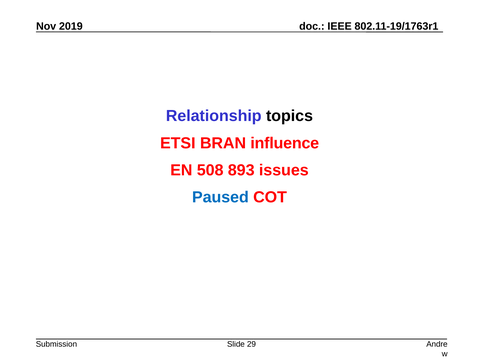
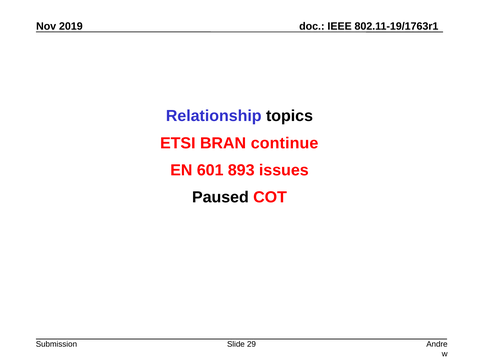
influence: influence -> continue
508: 508 -> 601
Paused colour: blue -> black
